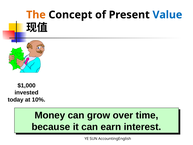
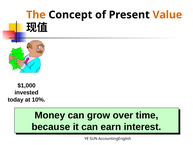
Value colour: blue -> orange
